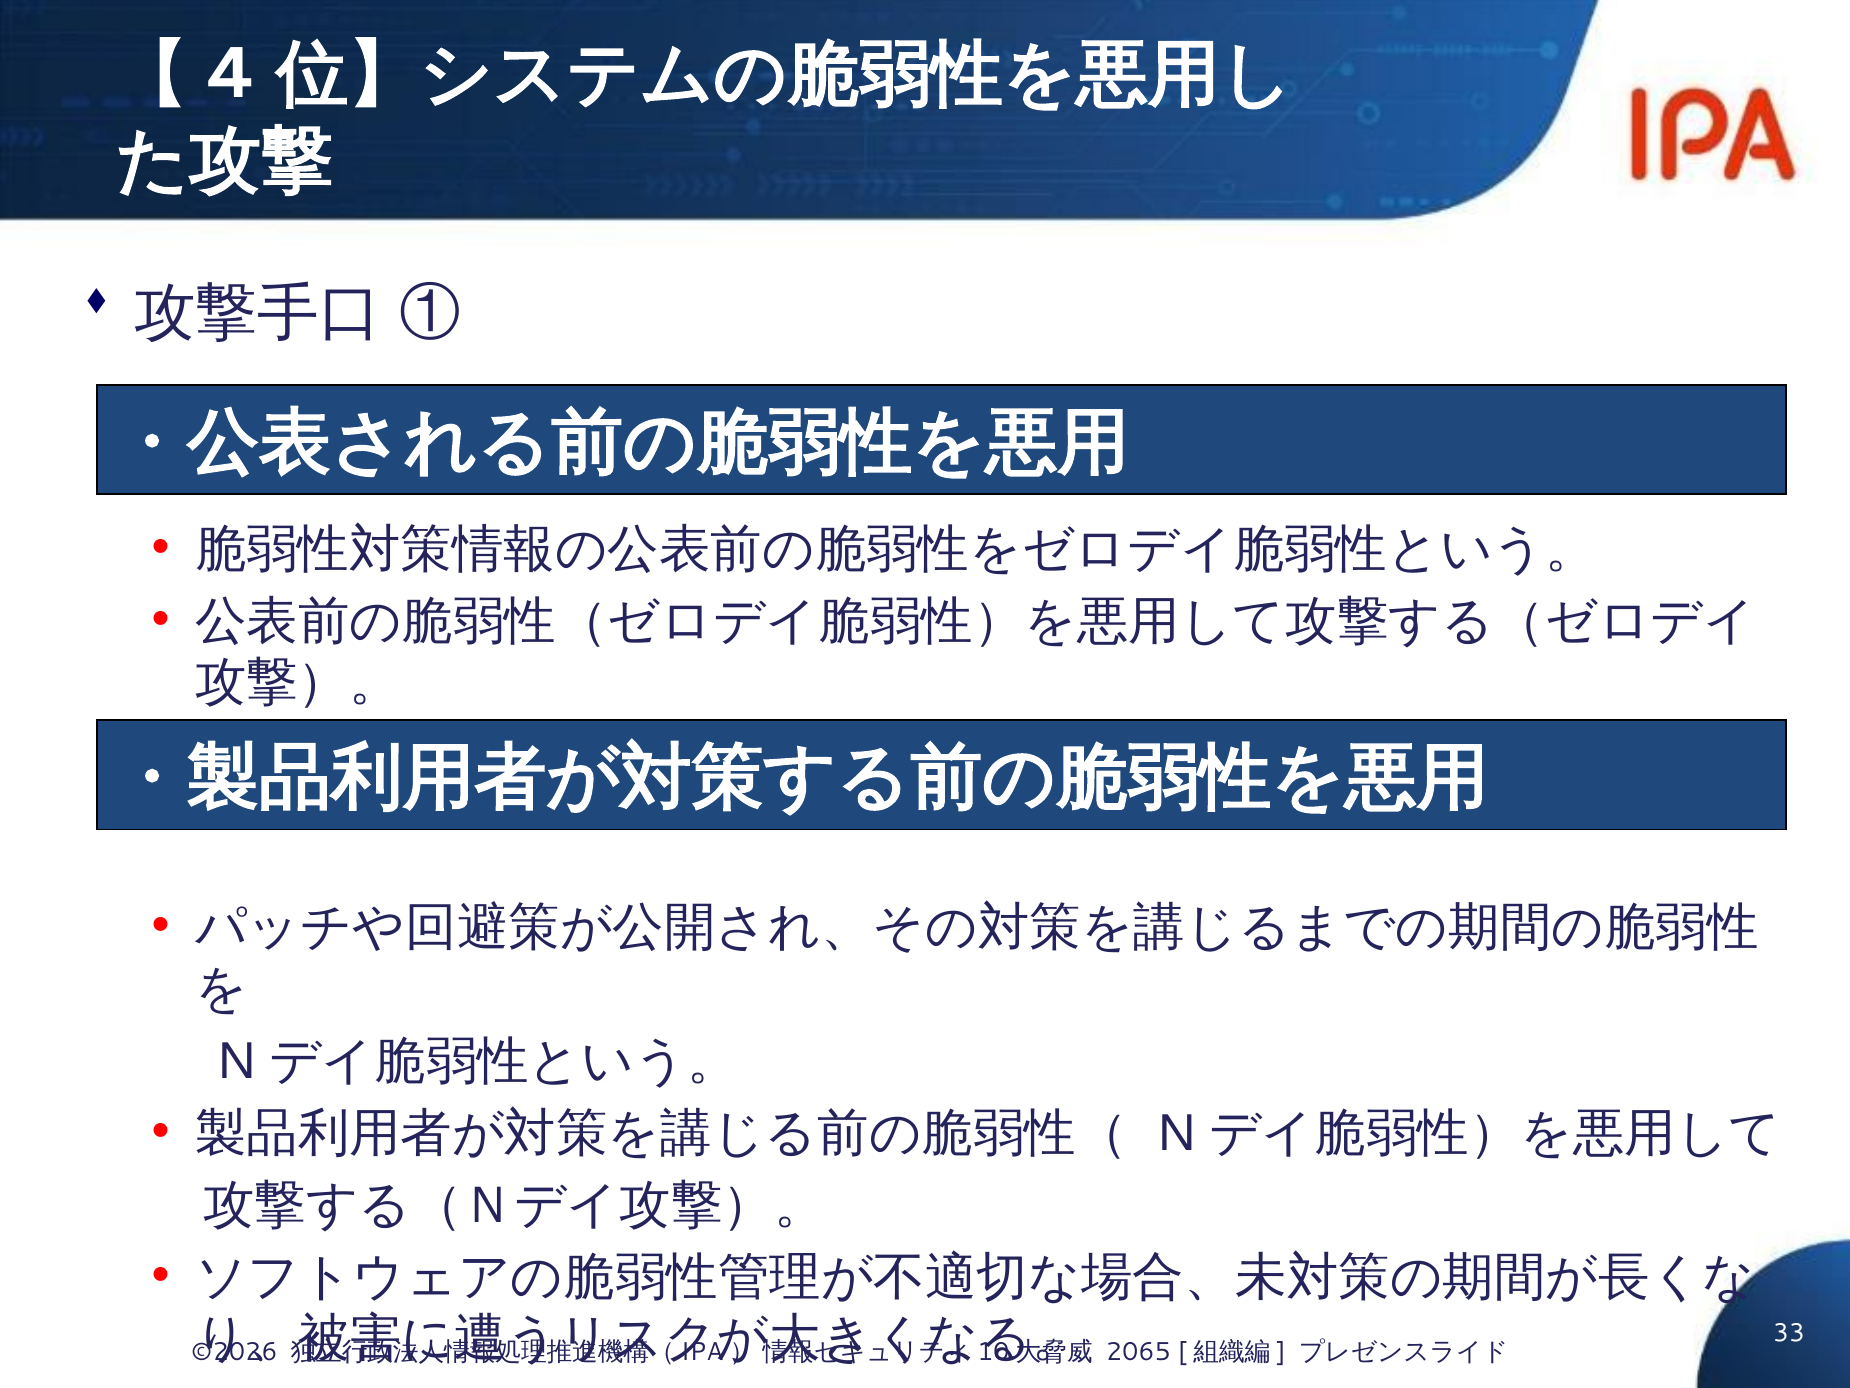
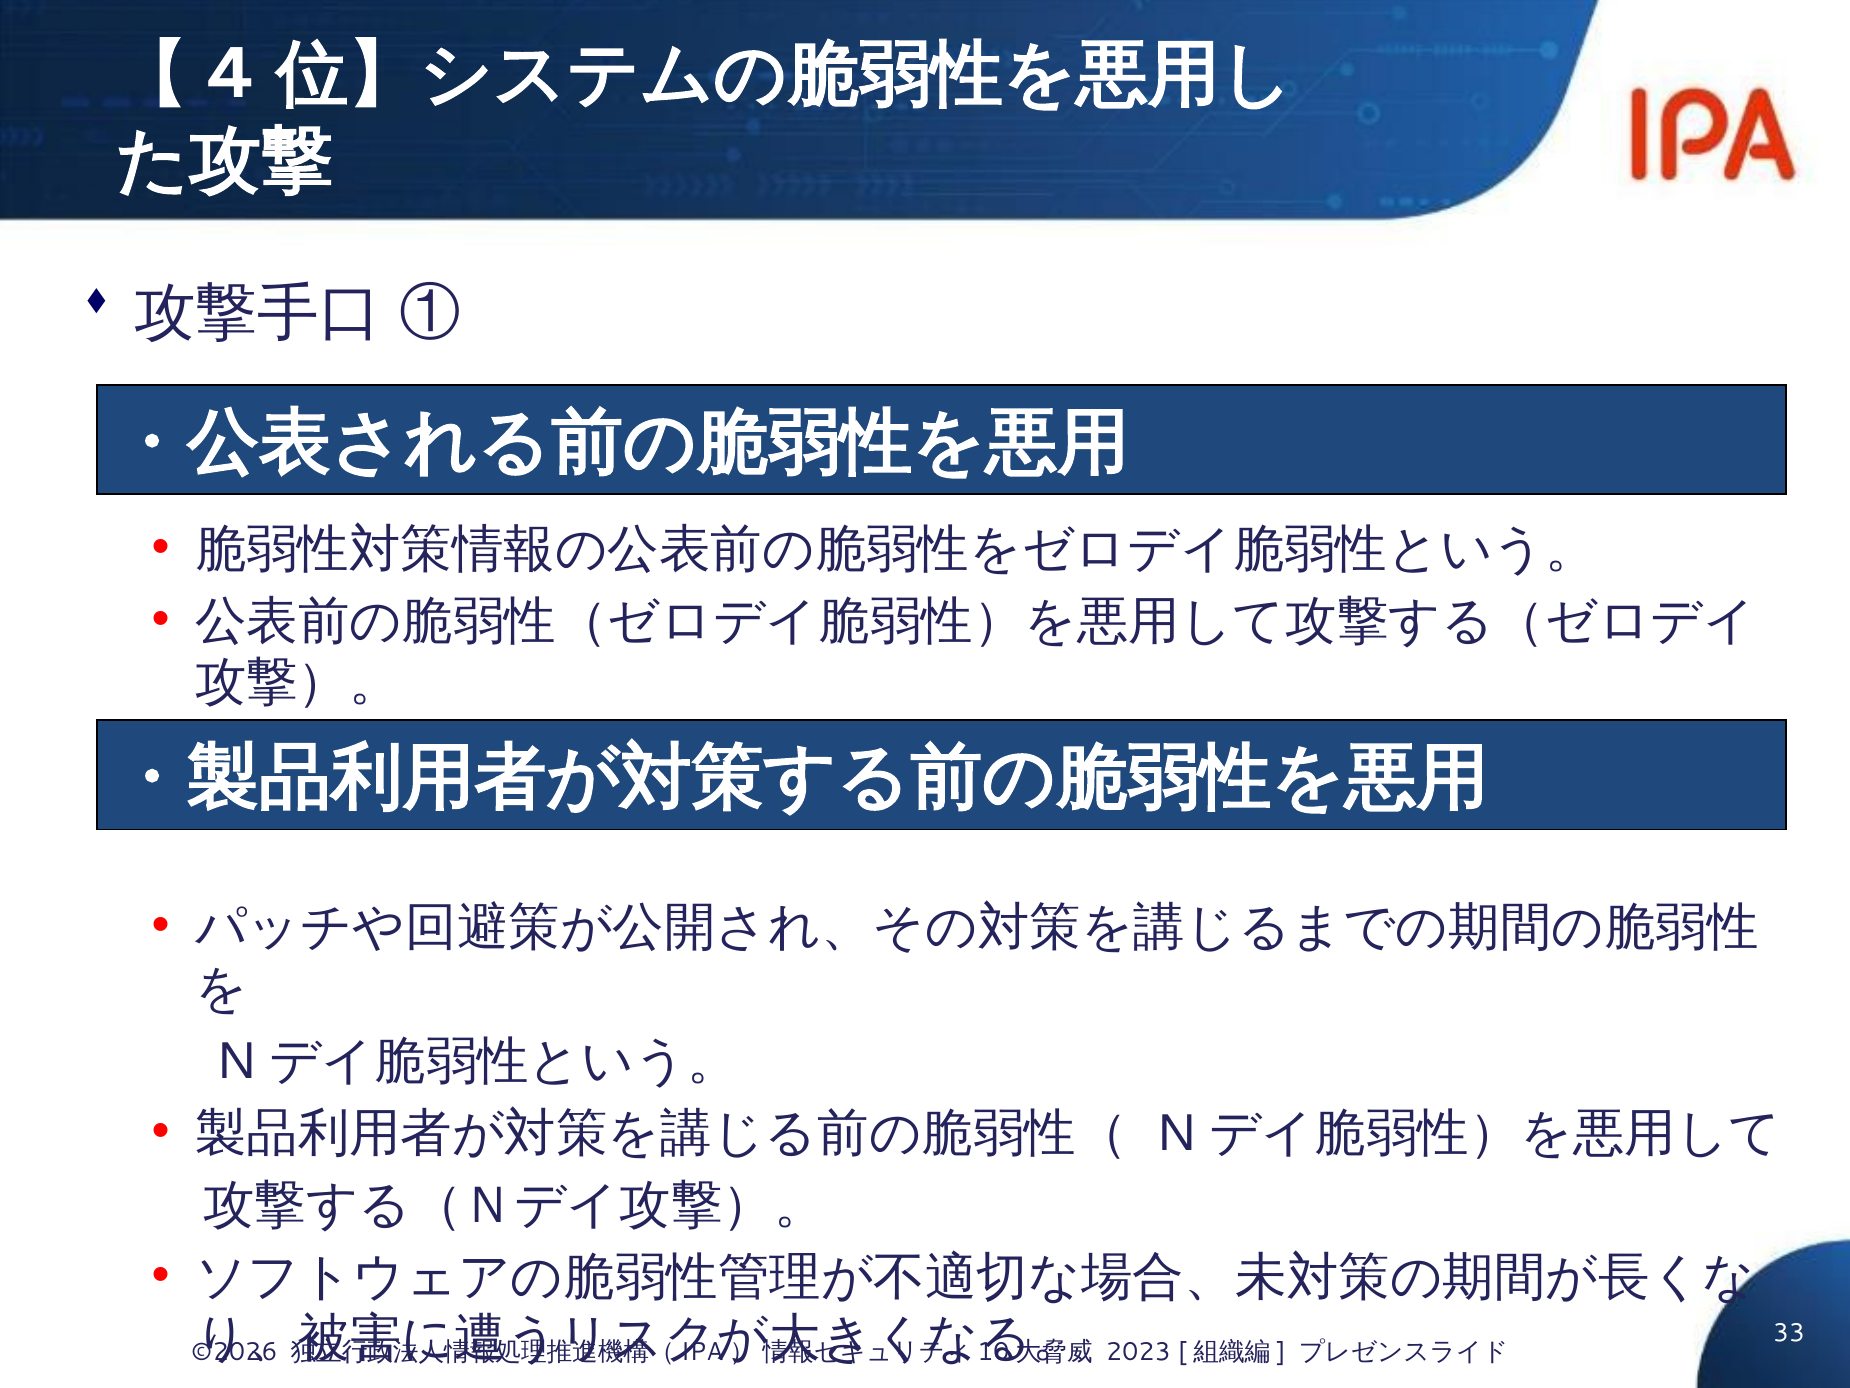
2065: 2065 -> 2023
